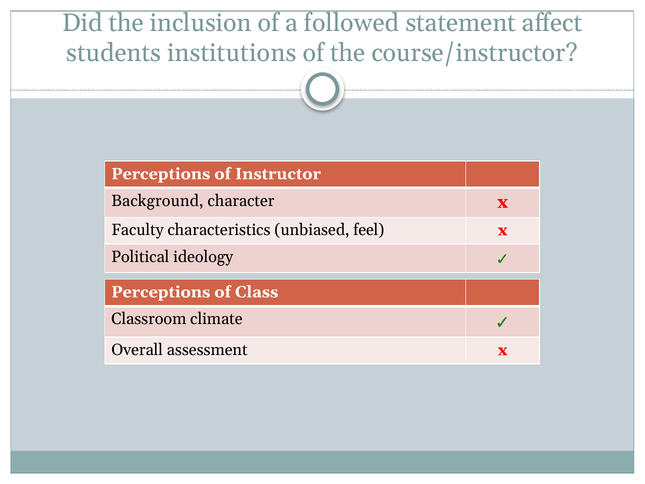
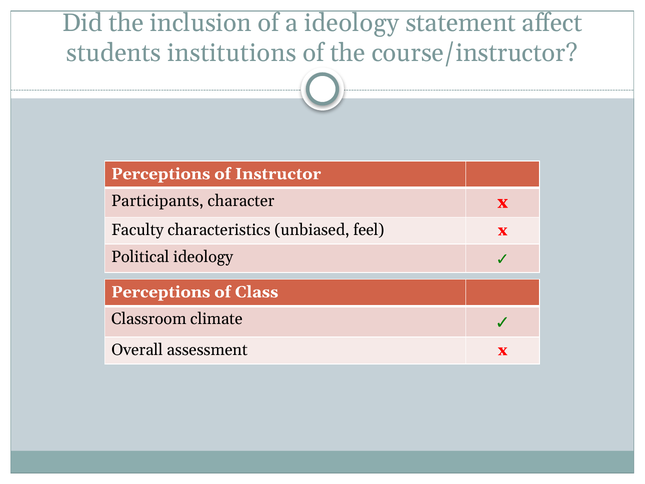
a followed: followed -> ideology
Background: Background -> Participants
